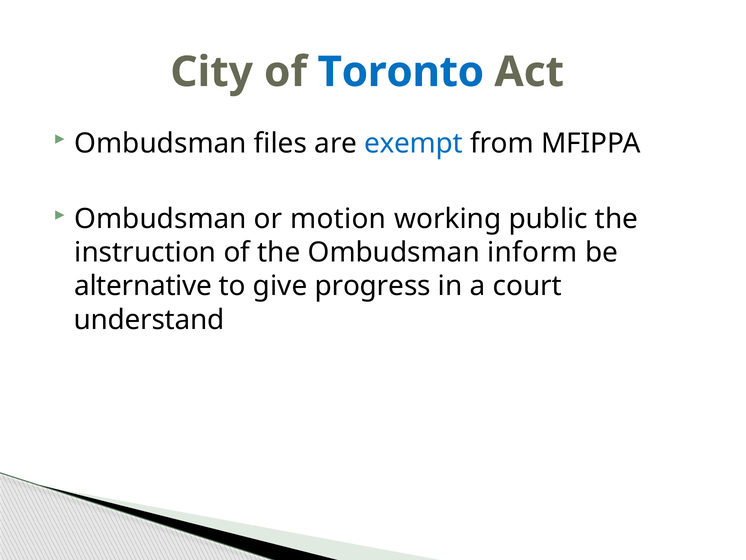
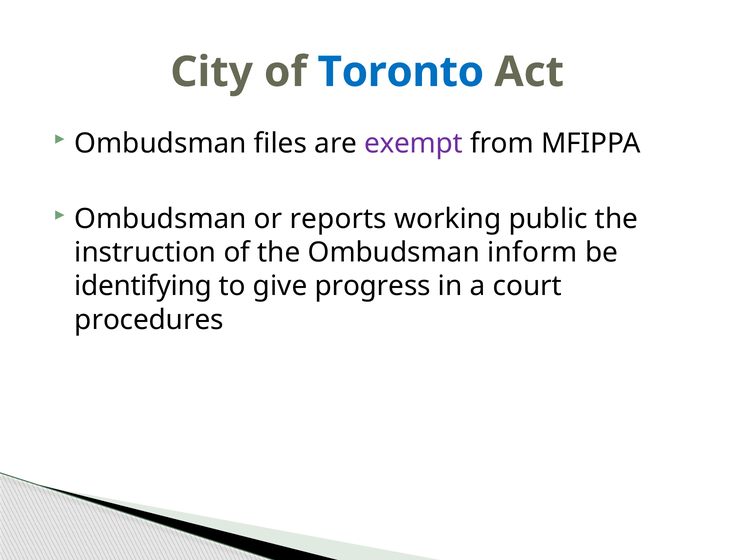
exempt colour: blue -> purple
motion: motion -> reports
alternative: alternative -> identifying
understand: understand -> procedures
